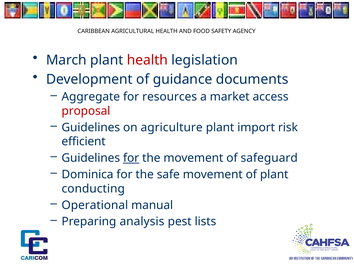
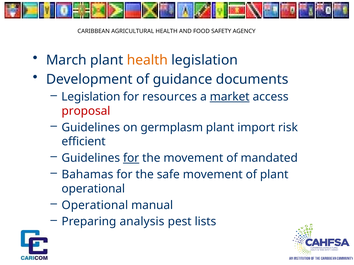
health at (147, 60) colour: red -> orange
Aggregate at (91, 97): Aggregate -> Legislation
market underline: none -> present
agriculture: agriculture -> germplasm
safeguard: safeguard -> mandated
Dominica: Dominica -> Bahamas
conducting at (93, 189): conducting -> operational
